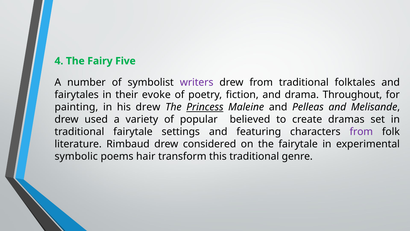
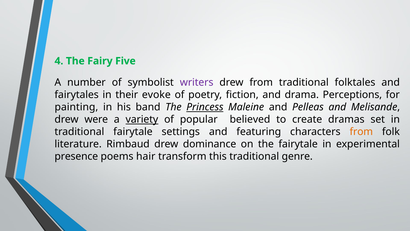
Throughout: Throughout -> Perceptions
his drew: drew -> band
used: used -> were
variety underline: none -> present
from at (361, 132) colour: purple -> orange
considered: considered -> dominance
symbolic: symbolic -> presence
